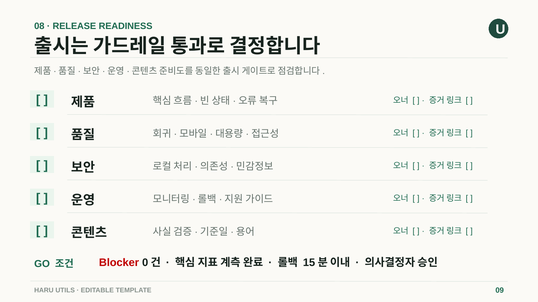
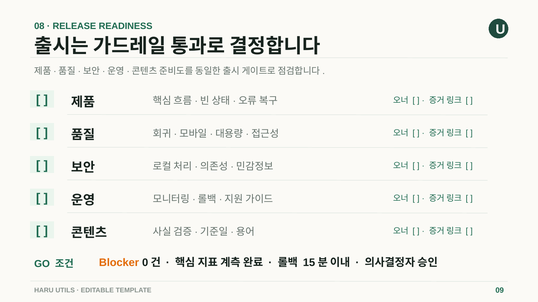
Blocker colour: red -> orange
